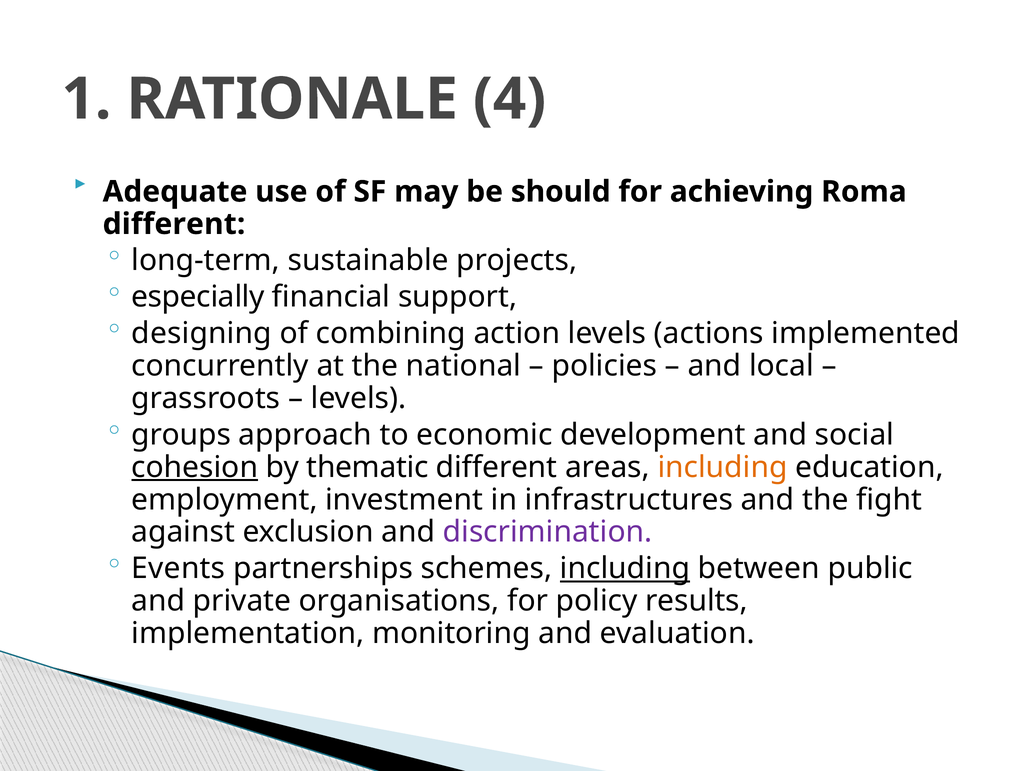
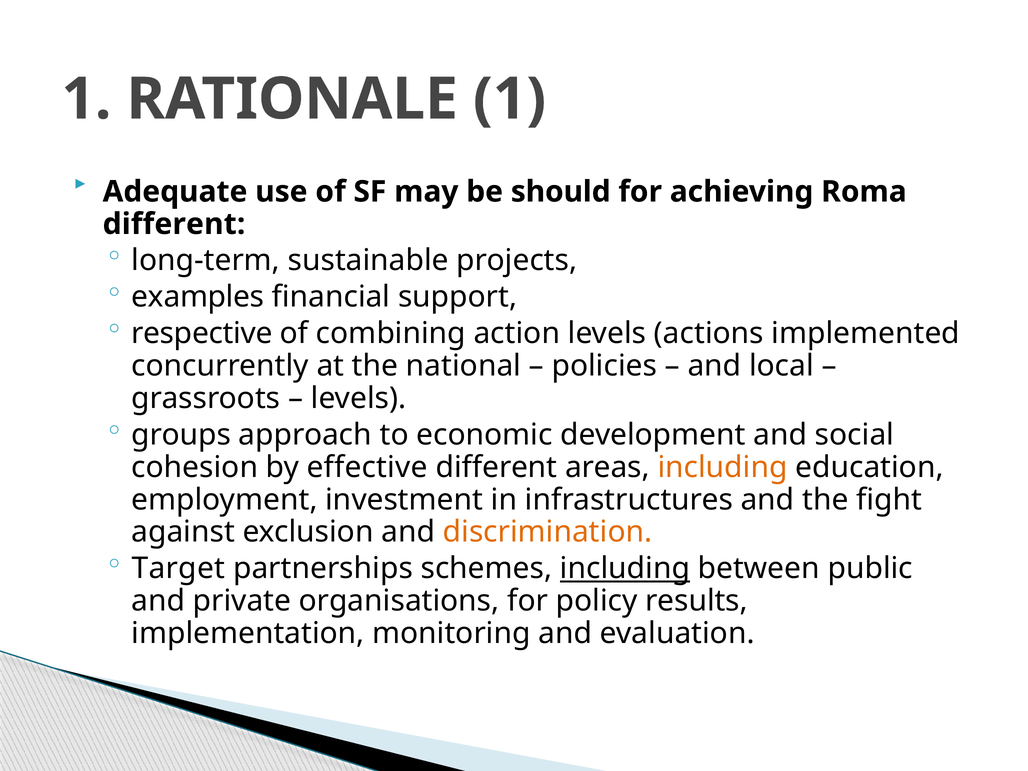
RATIONALE 4: 4 -> 1
especially: especially -> examples
designing: designing -> respective
cohesion underline: present -> none
thematic: thematic -> effective
discrimination colour: purple -> orange
Events: Events -> Target
